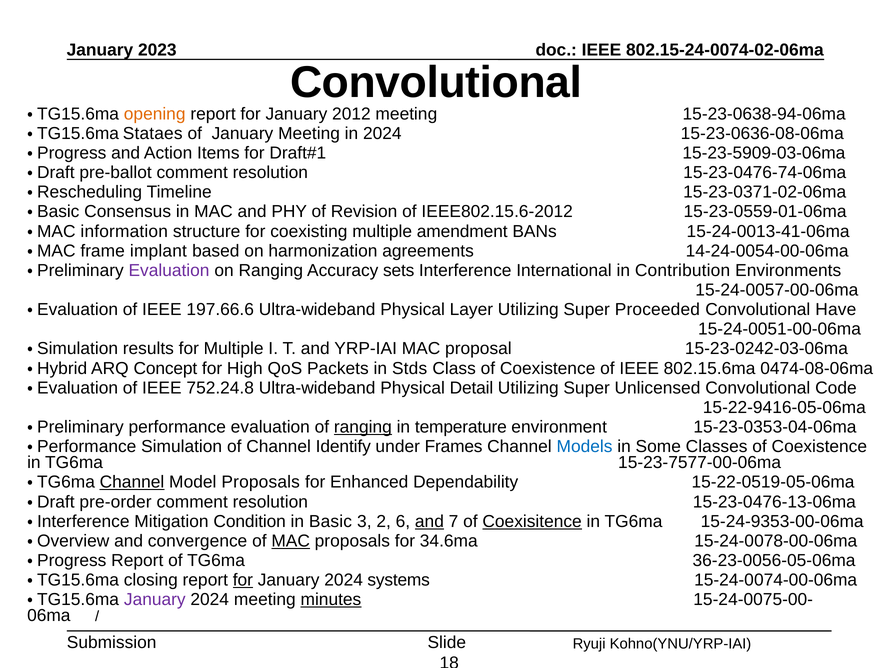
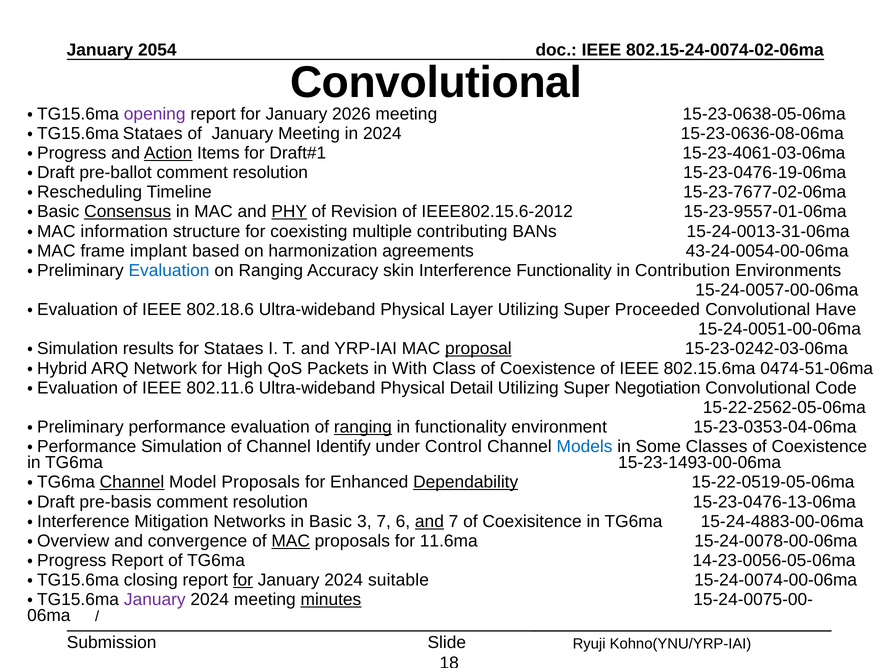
2023: 2023 -> 2054
opening colour: orange -> purple
2012: 2012 -> 2026
15-23-0638-94-06ma: 15-23-0638-94-06ma -> 15-23-0638-05-06ma
Action underline: none -> present
15-23-5909-03-06ma: 15-23-5909-03-06ma -> 15-23-4061-03-06ma
15-23-0476-74-06ma: 15-23-0476-74-06ma -> 15-23-0476-19-06ma
15-23-0371-02-06ma: 15-23-0371-02-06ma -> 15-23-7677-02-06ma
Consensus underline: none -> present
PHY underline: none -> present
15-23-0559-01-06ma: 15-23-0559-01-06ma -> 15-23-9557-01-06ma
amendment: amendment -> contributing
15-24-0013-41-06ma: 15-24-0013-41-06ma -> 15-24-0013-31-06ma
14-24-0054-00-06ma: 14-24-0054-00-06ma -> 43-24-0054-00-06ma
Evaluation at (169, 271) colour: purple -> blue
sets: sets -> skin
Interference International: International -> Functionality
197.66.6: 197.66.6 -> 802.18.6
for Multiple: Multiple -> Stataes
proposal underline: none -> present
Concept: Concept -> Network
Stds: Stds -> With
0474-08-06ma: 0474-08-06ma -> 0474-51-06ma
752.24.8: 752.24.8 -> 802.11.6
Unlicensed: Unlicensed -> Negotiation
15-22-9416-05-06ma: 15-22-9416-05-06ma -> 15-22-2562-05-06ma
in temperature: temperature -> functionality
Frames: Frames -> Control
15-23-7577-00-06ma: 15-23-7577-00-06ma -> 15-23-1493-00-06ma
Dependability underline: none -> present
pre-order: pre-order -> pre-basis
Condition: Condition -> Networks
3 2: 2 -> 7
Coexisitence underline: present -> none
15-24-9353-00-06ma: 15-24-9353-00-06ma -> 15-24-4883-00-06ma
34.6ma: 34.6ma -> 11.6ma
36-23-0056-05-06ma: 36-23-0056-05-06ma -> 14-23-0056-05-06ma
systems: systems -> suitable
